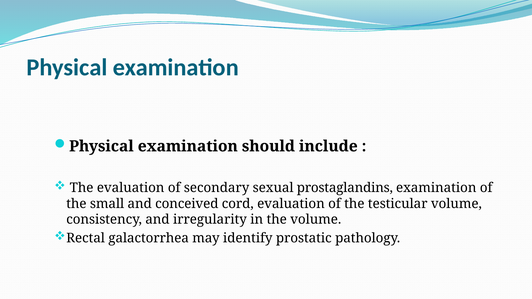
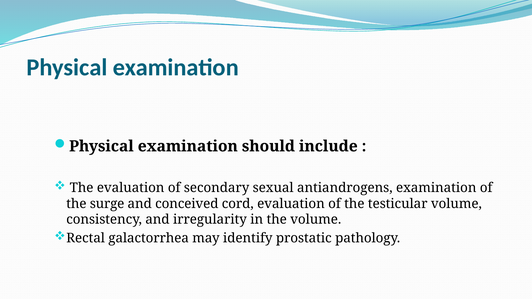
prostaglandins: prostaglandins -> antiandrogens
small: small -> surge
